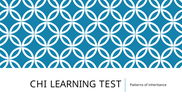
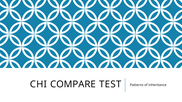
LEARNING: LEARNING -> COMPARE
